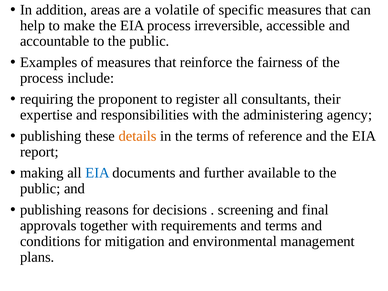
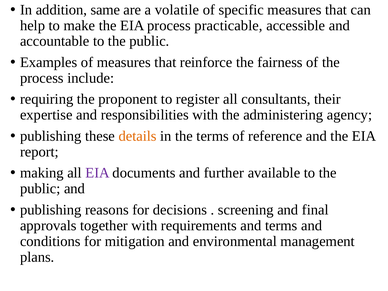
areas: areas -> same
irreversible: irreversible -> practicable
EIA at (98, 173) colour: blue -> purple
